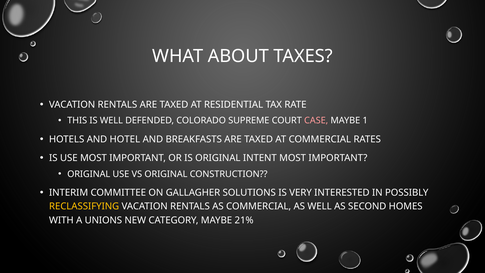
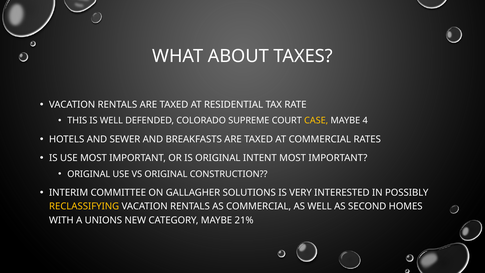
CASE colour: pink -> yellow
1: 1 -> 4
HOTEL: HOTEL -> SEWER
